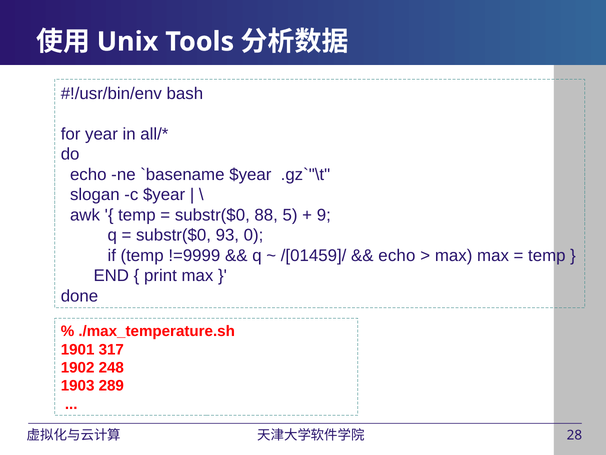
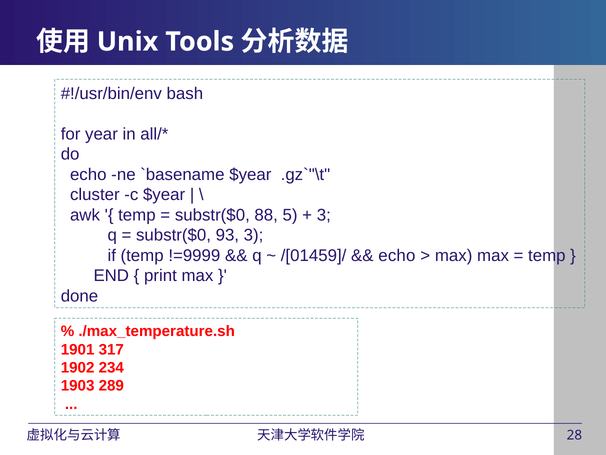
slogan: slogan -> cluster
9 at (324, 215): 9 -> 3
93 0: 0 -> 3
248: 248 -> 234
